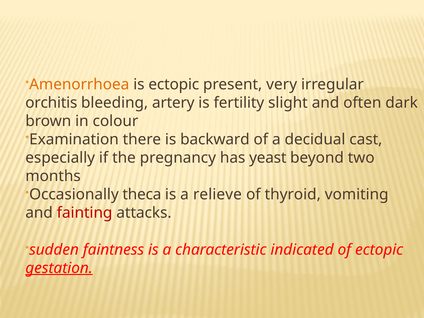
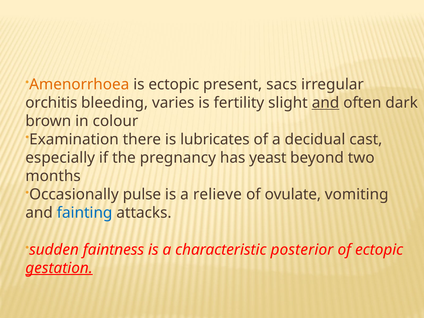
very: very -> sacs
artery: artery -> varies
and at (326, 103) underline: none -> present
backward: backward -> lubricates
theca: theca -> pulse
thyroid: thyroid -> ovulate
fainting colour: red -> blue
indicated: indicated -> posterior
